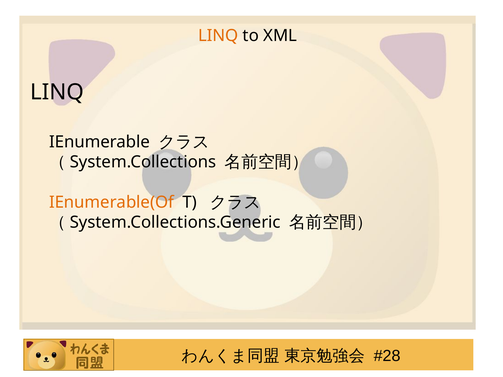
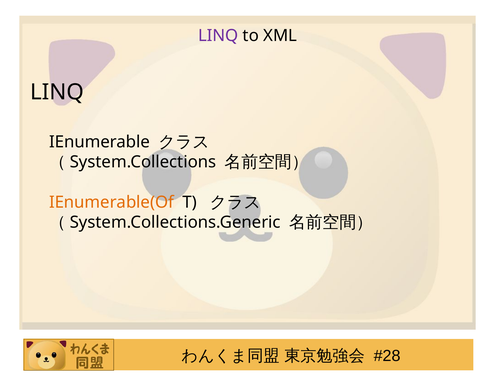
LINQ at (218, 36) colour: orange -> purple
